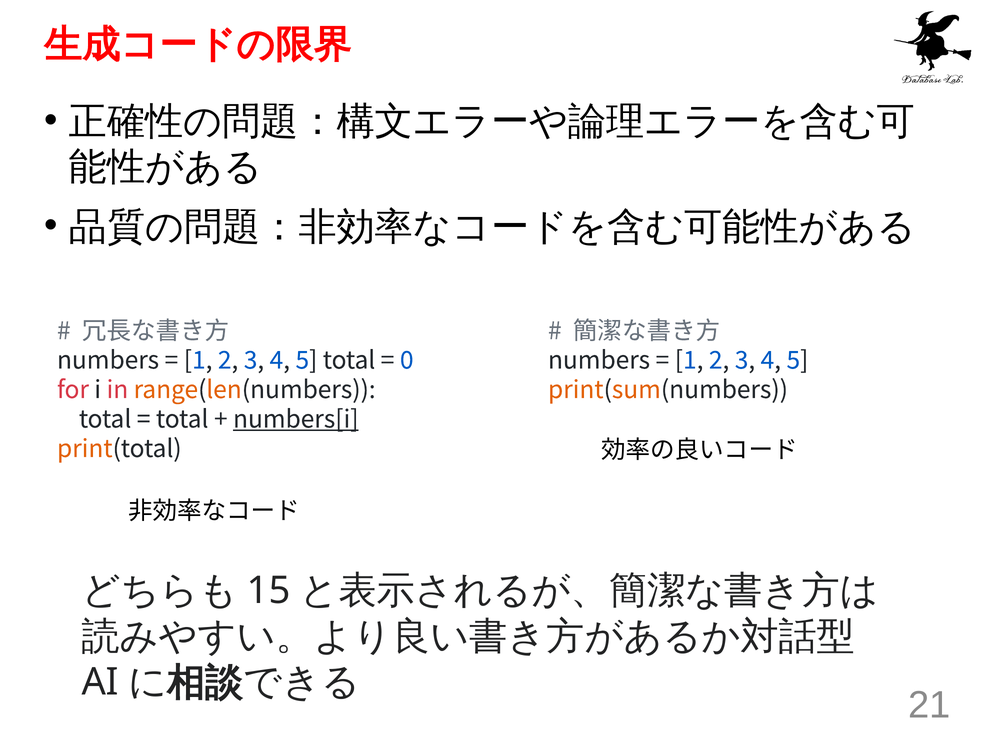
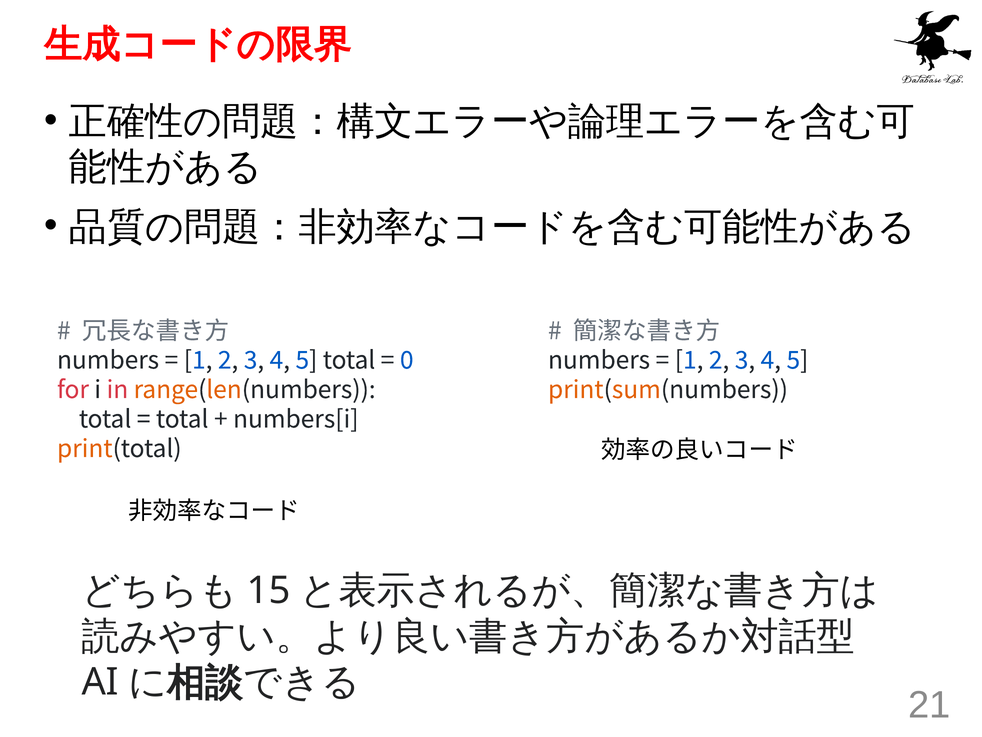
numbers[i underline: present -> none
